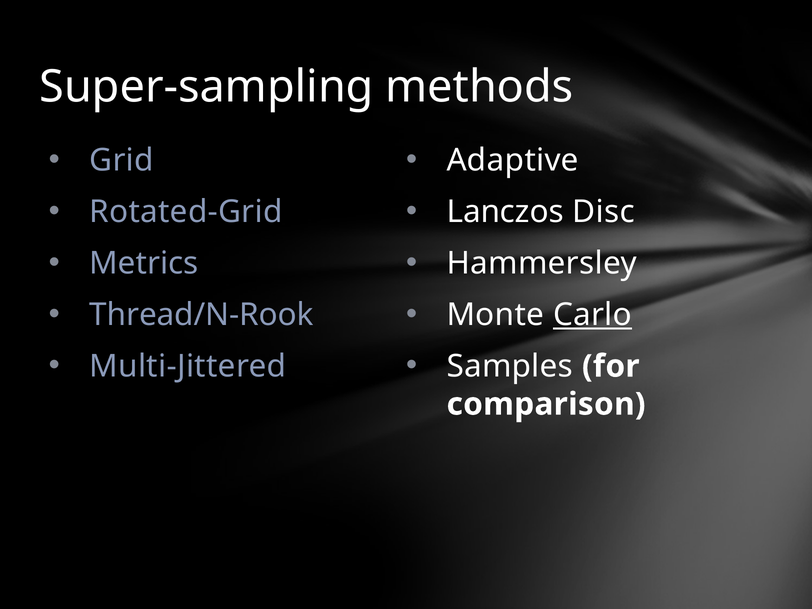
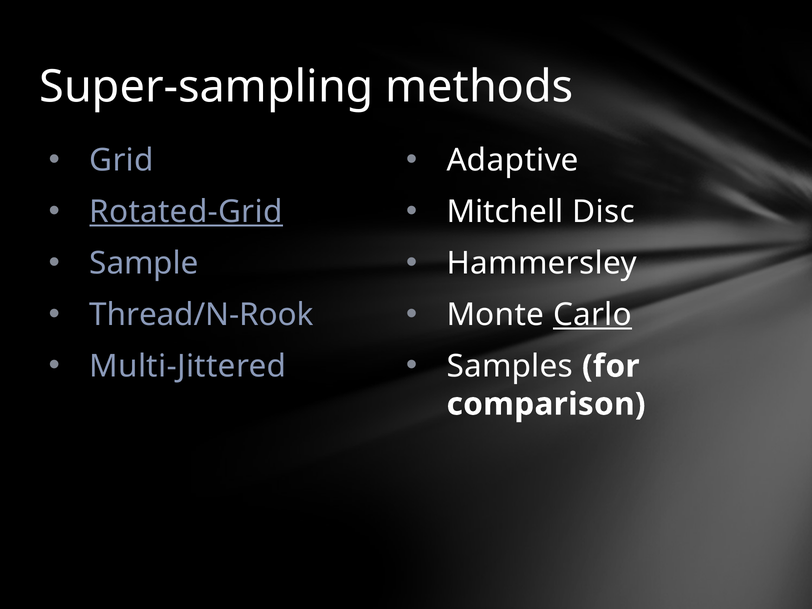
Rotated-Grid underline: none -> present
Lanczos: Lanczos -> Mitchell
Metrics: Metrics -> Sample
